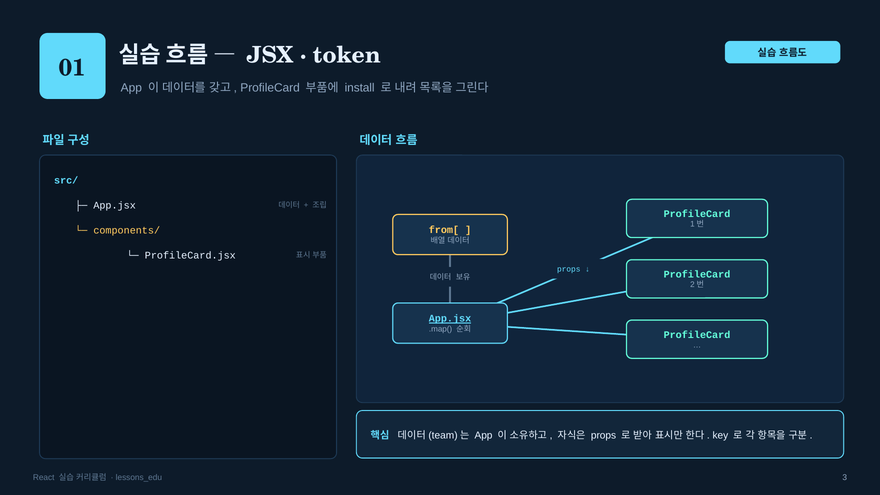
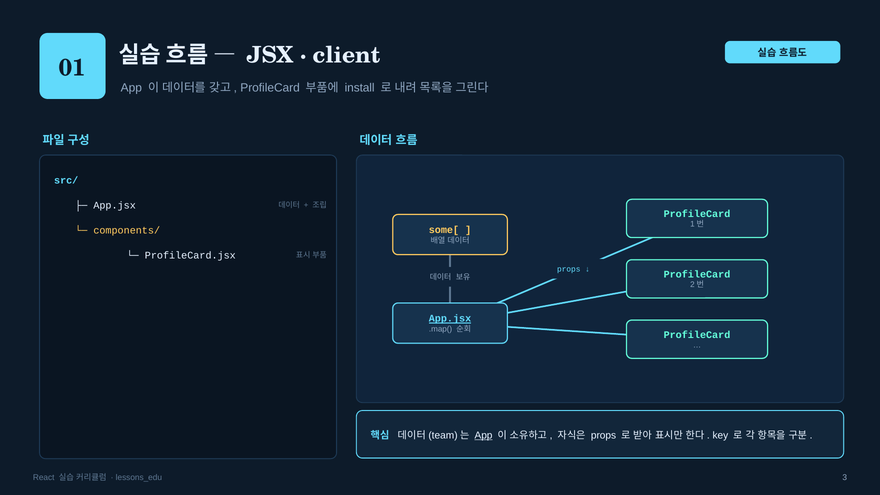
token: token -> client
from[: from[ -> some[
App at (484, 435) underline: none -> present
